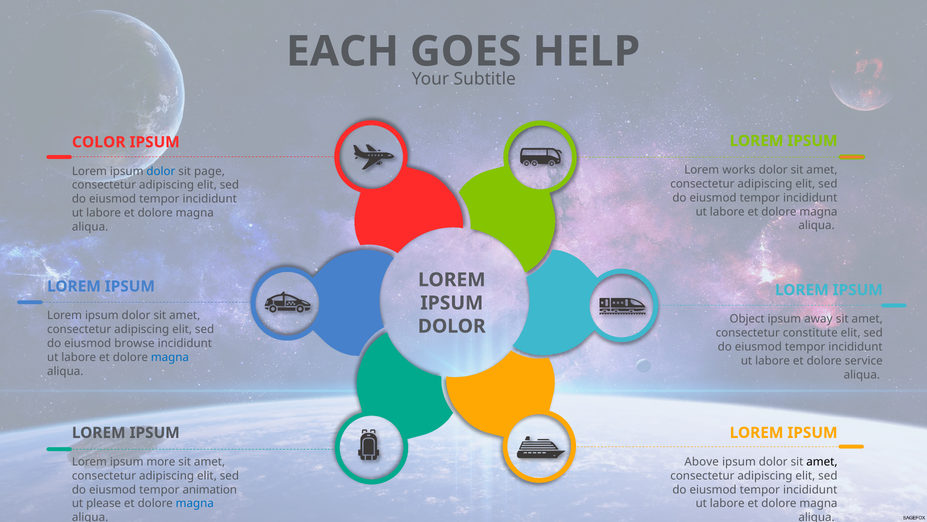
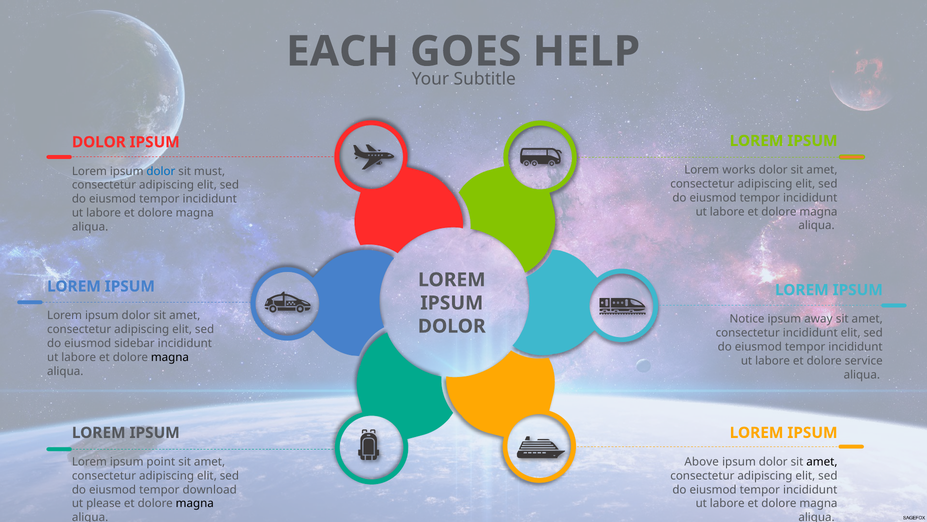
COLOR at (99, 142): COLOR -> DOLOR
page: page -> must
Object: Object -> Notice
consectetur constitute: constitute -> incididunt
browse: browse -> sidebar
magna at (170, 357) colour: blue -> black
more: more -> point
animation: animation -> download
magna at (195, 503) colour: blue -> black
